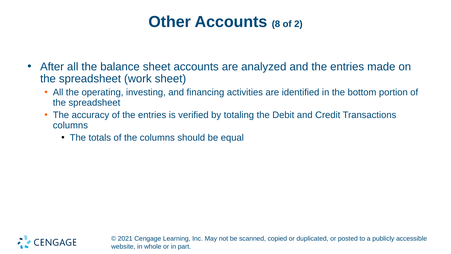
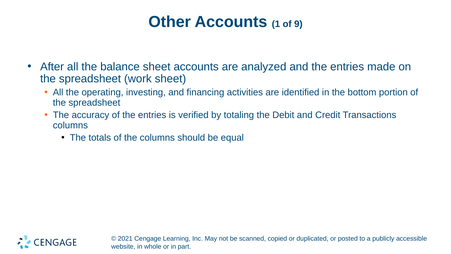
8: 8 -> 1
2: 2 -> 9
